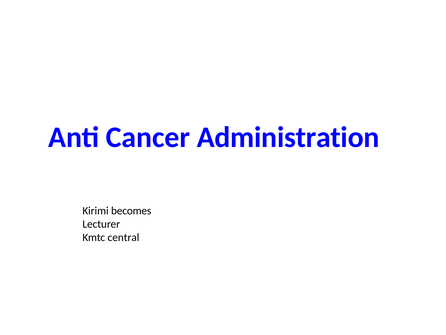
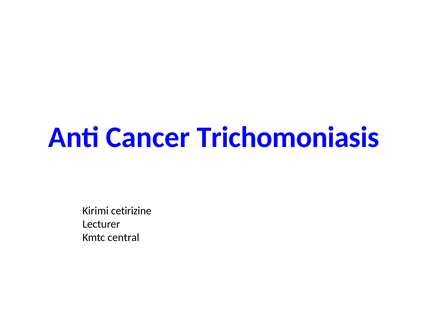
Administration: Administration -> Trichomoniasis
becomes: becomes -> cetirizine
